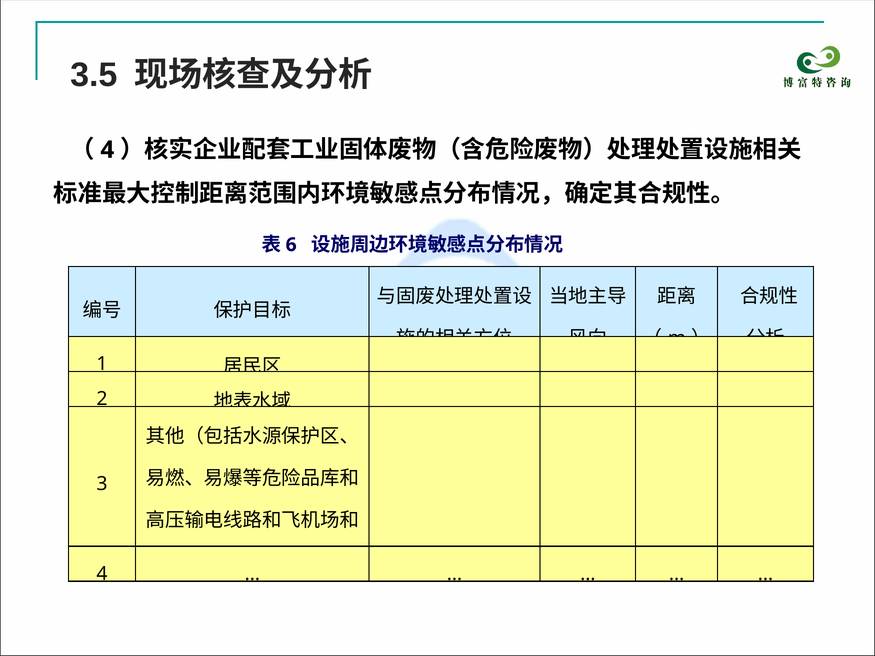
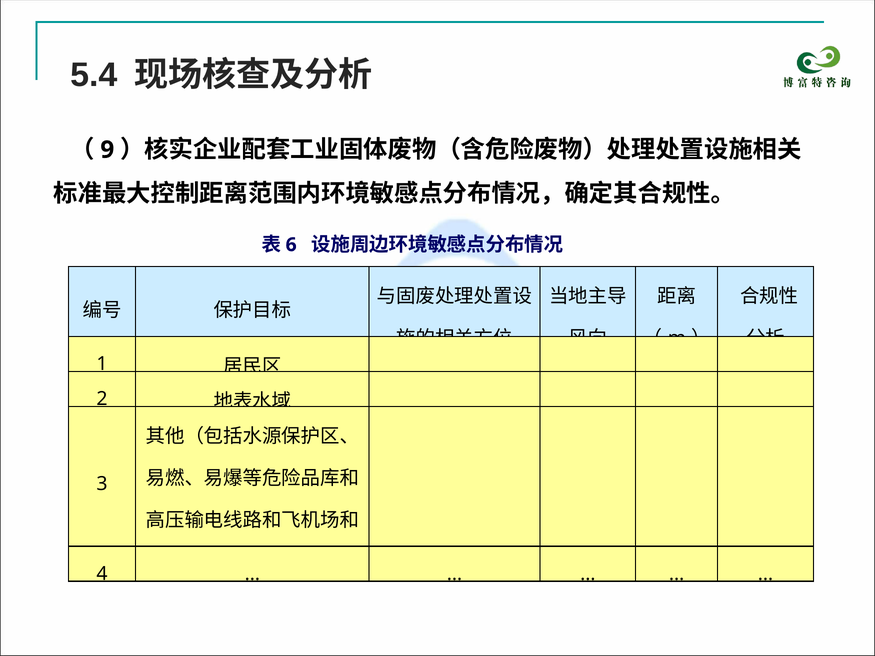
3.5: 3.5 -> 5.4
4 at (107, 150): 4 -> 9
